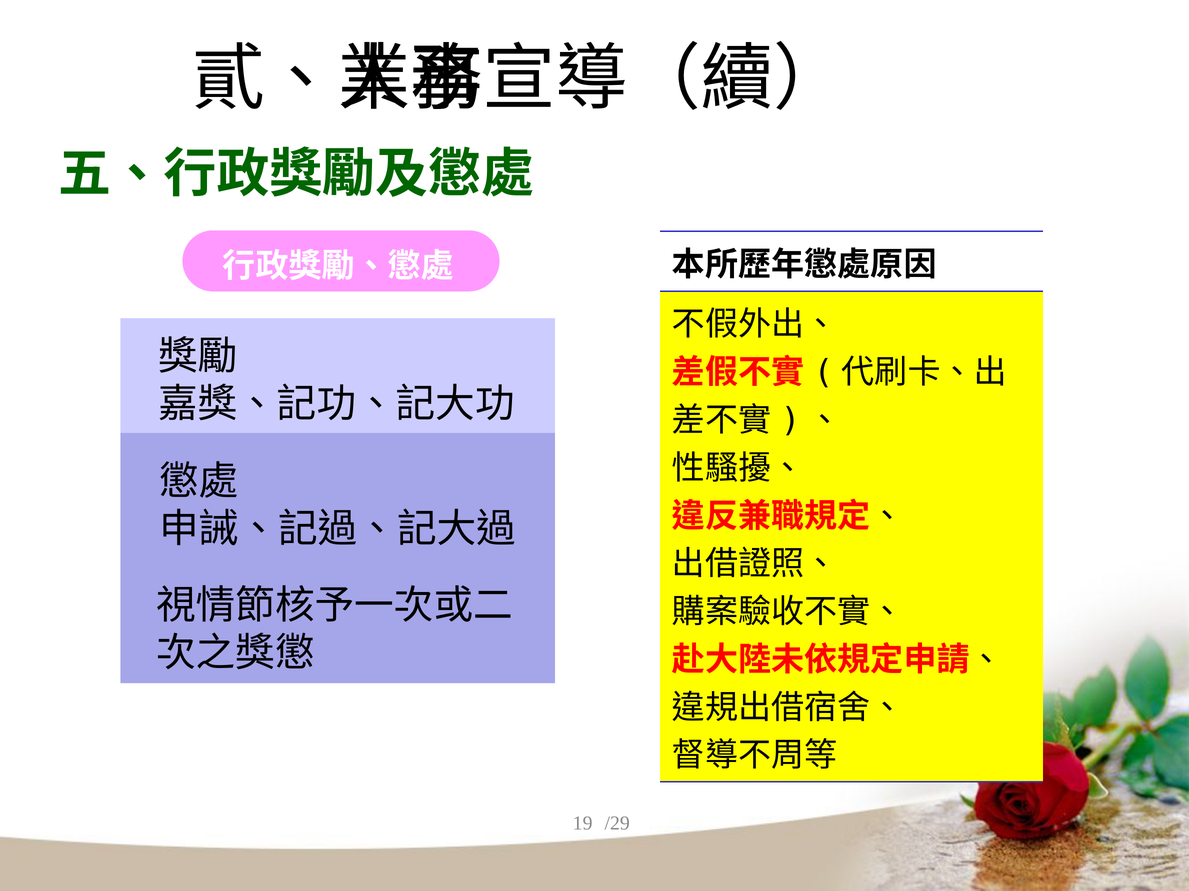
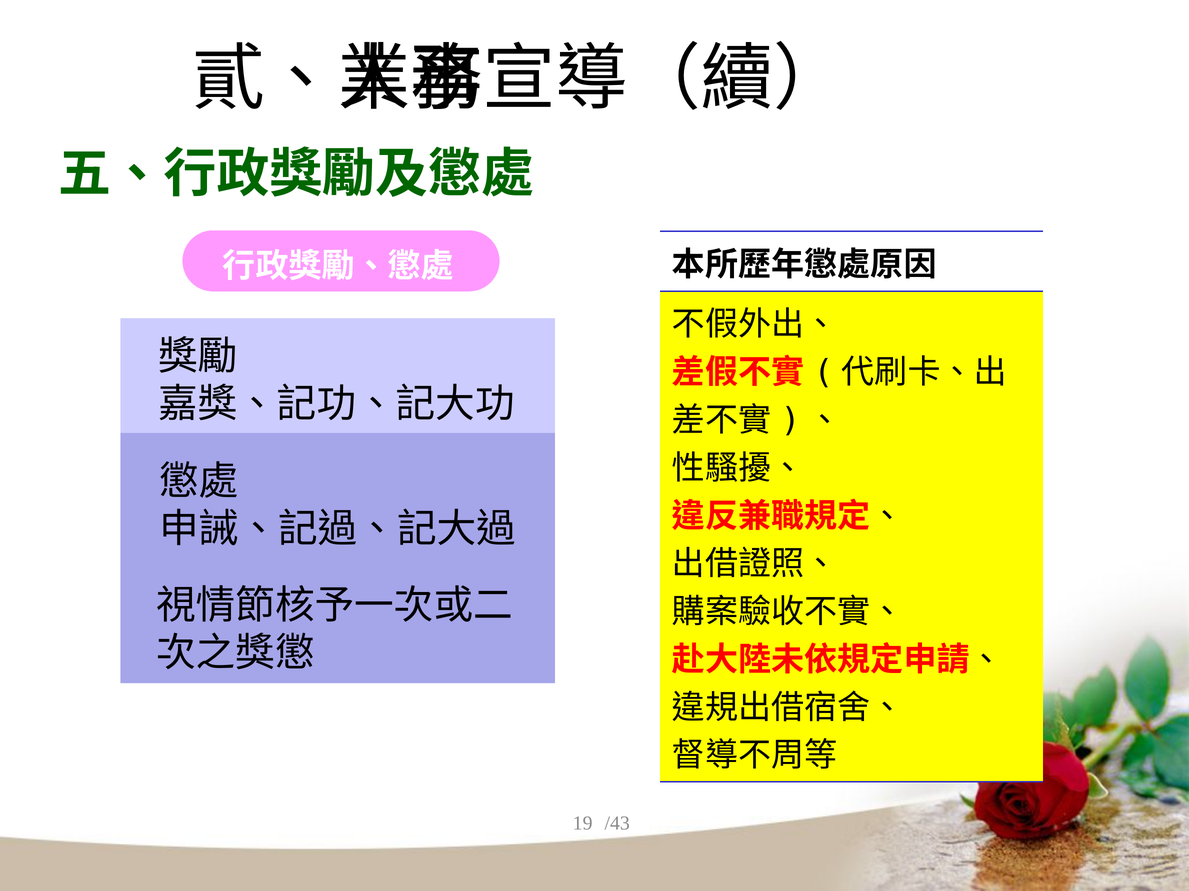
/29: /29 -> /43
